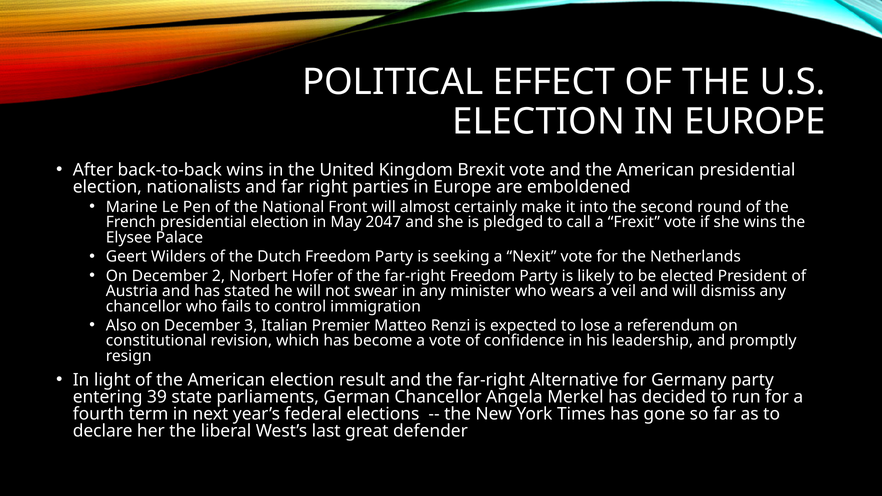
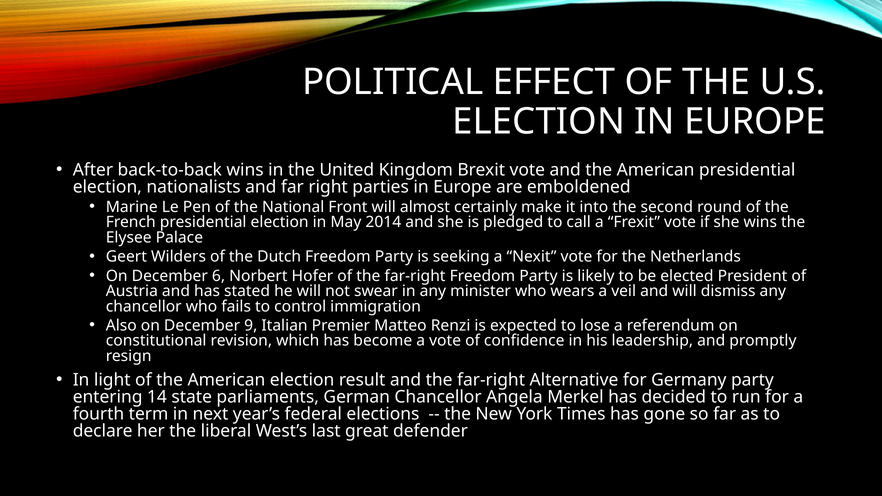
2047: 2047 -> 2014
2: 2 -> 6
3: 3 -> 9
39: 39 -> 14
